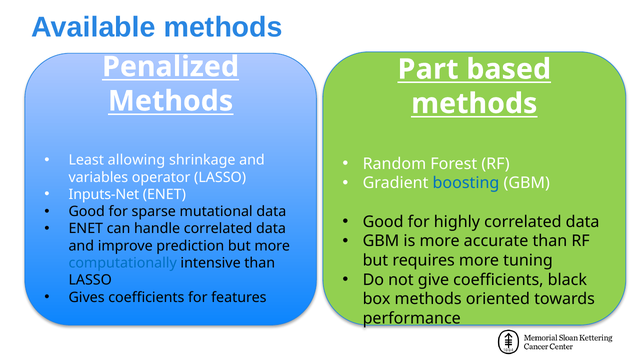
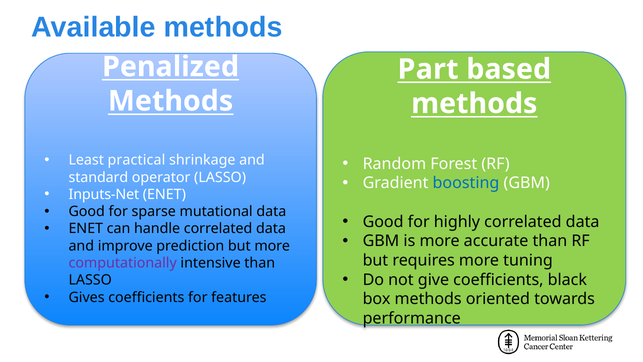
allowing: allowing -> practical
variables: variables -> standard
computationally colour: blue -> purple
